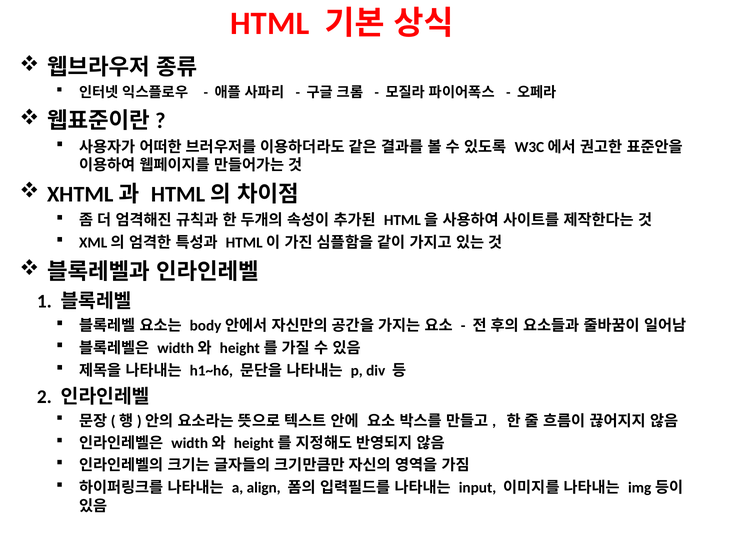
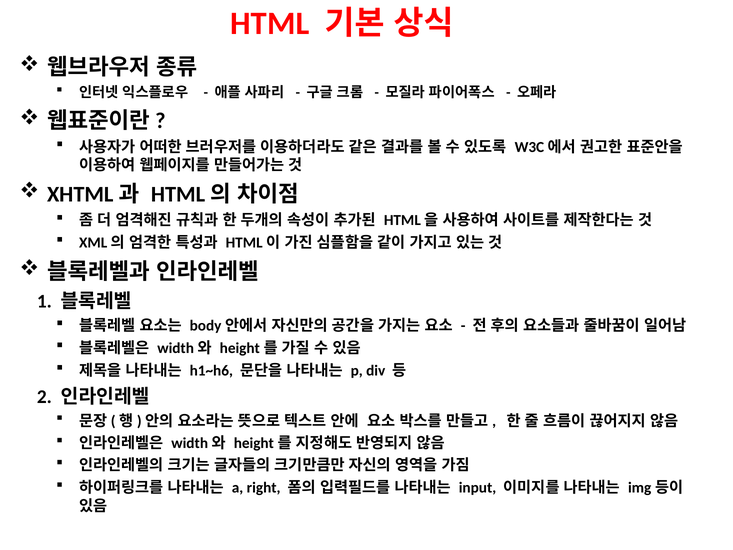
align: align -> right
